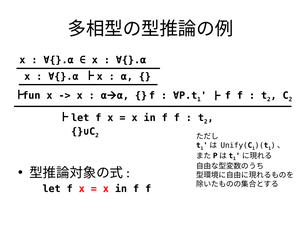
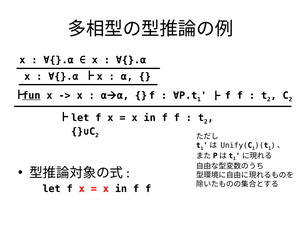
fun underline: none -> present
